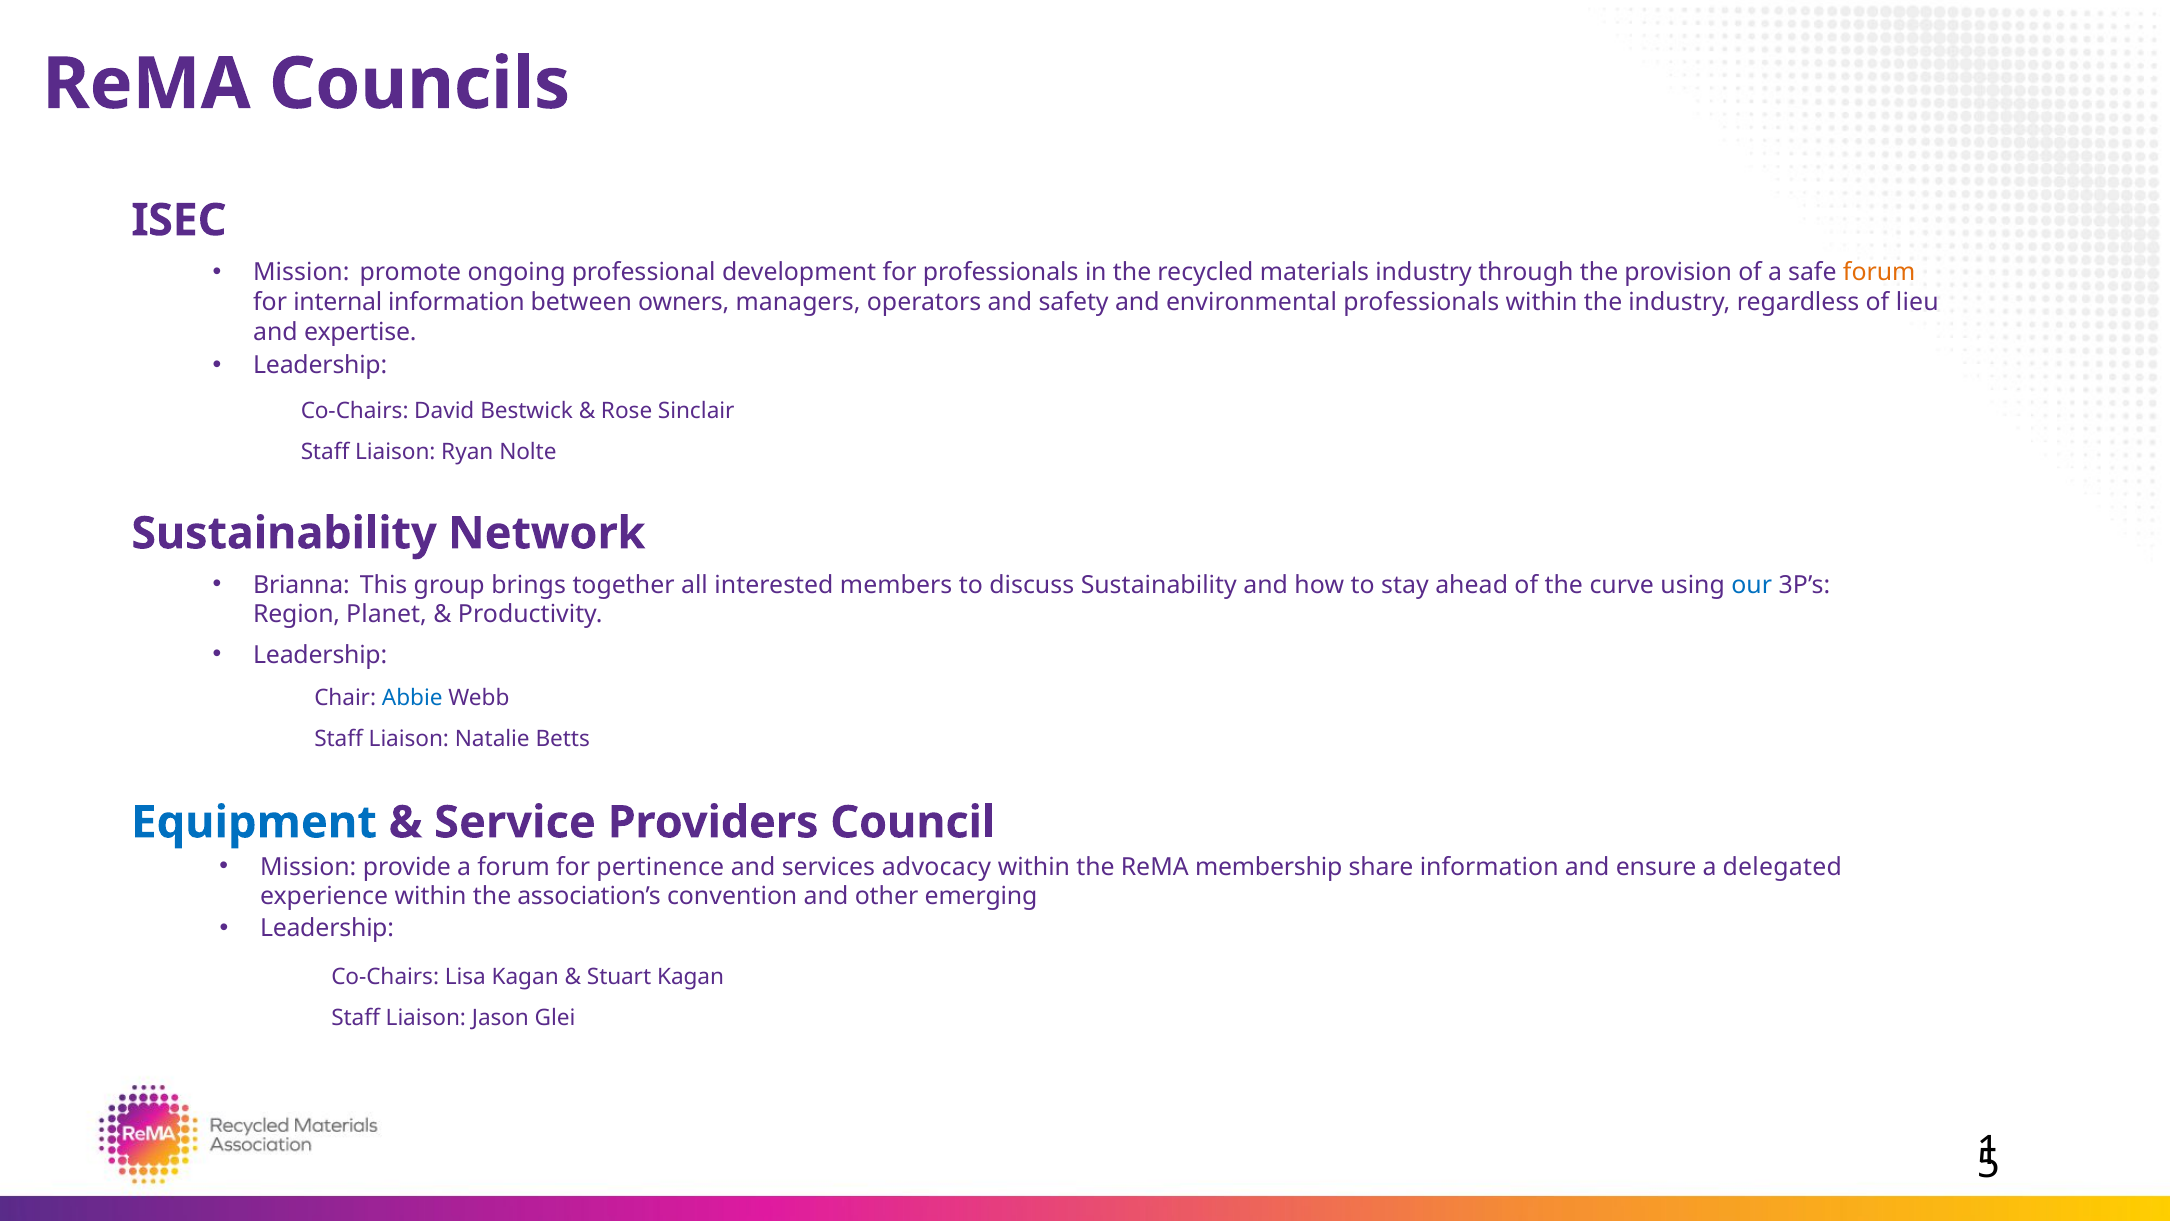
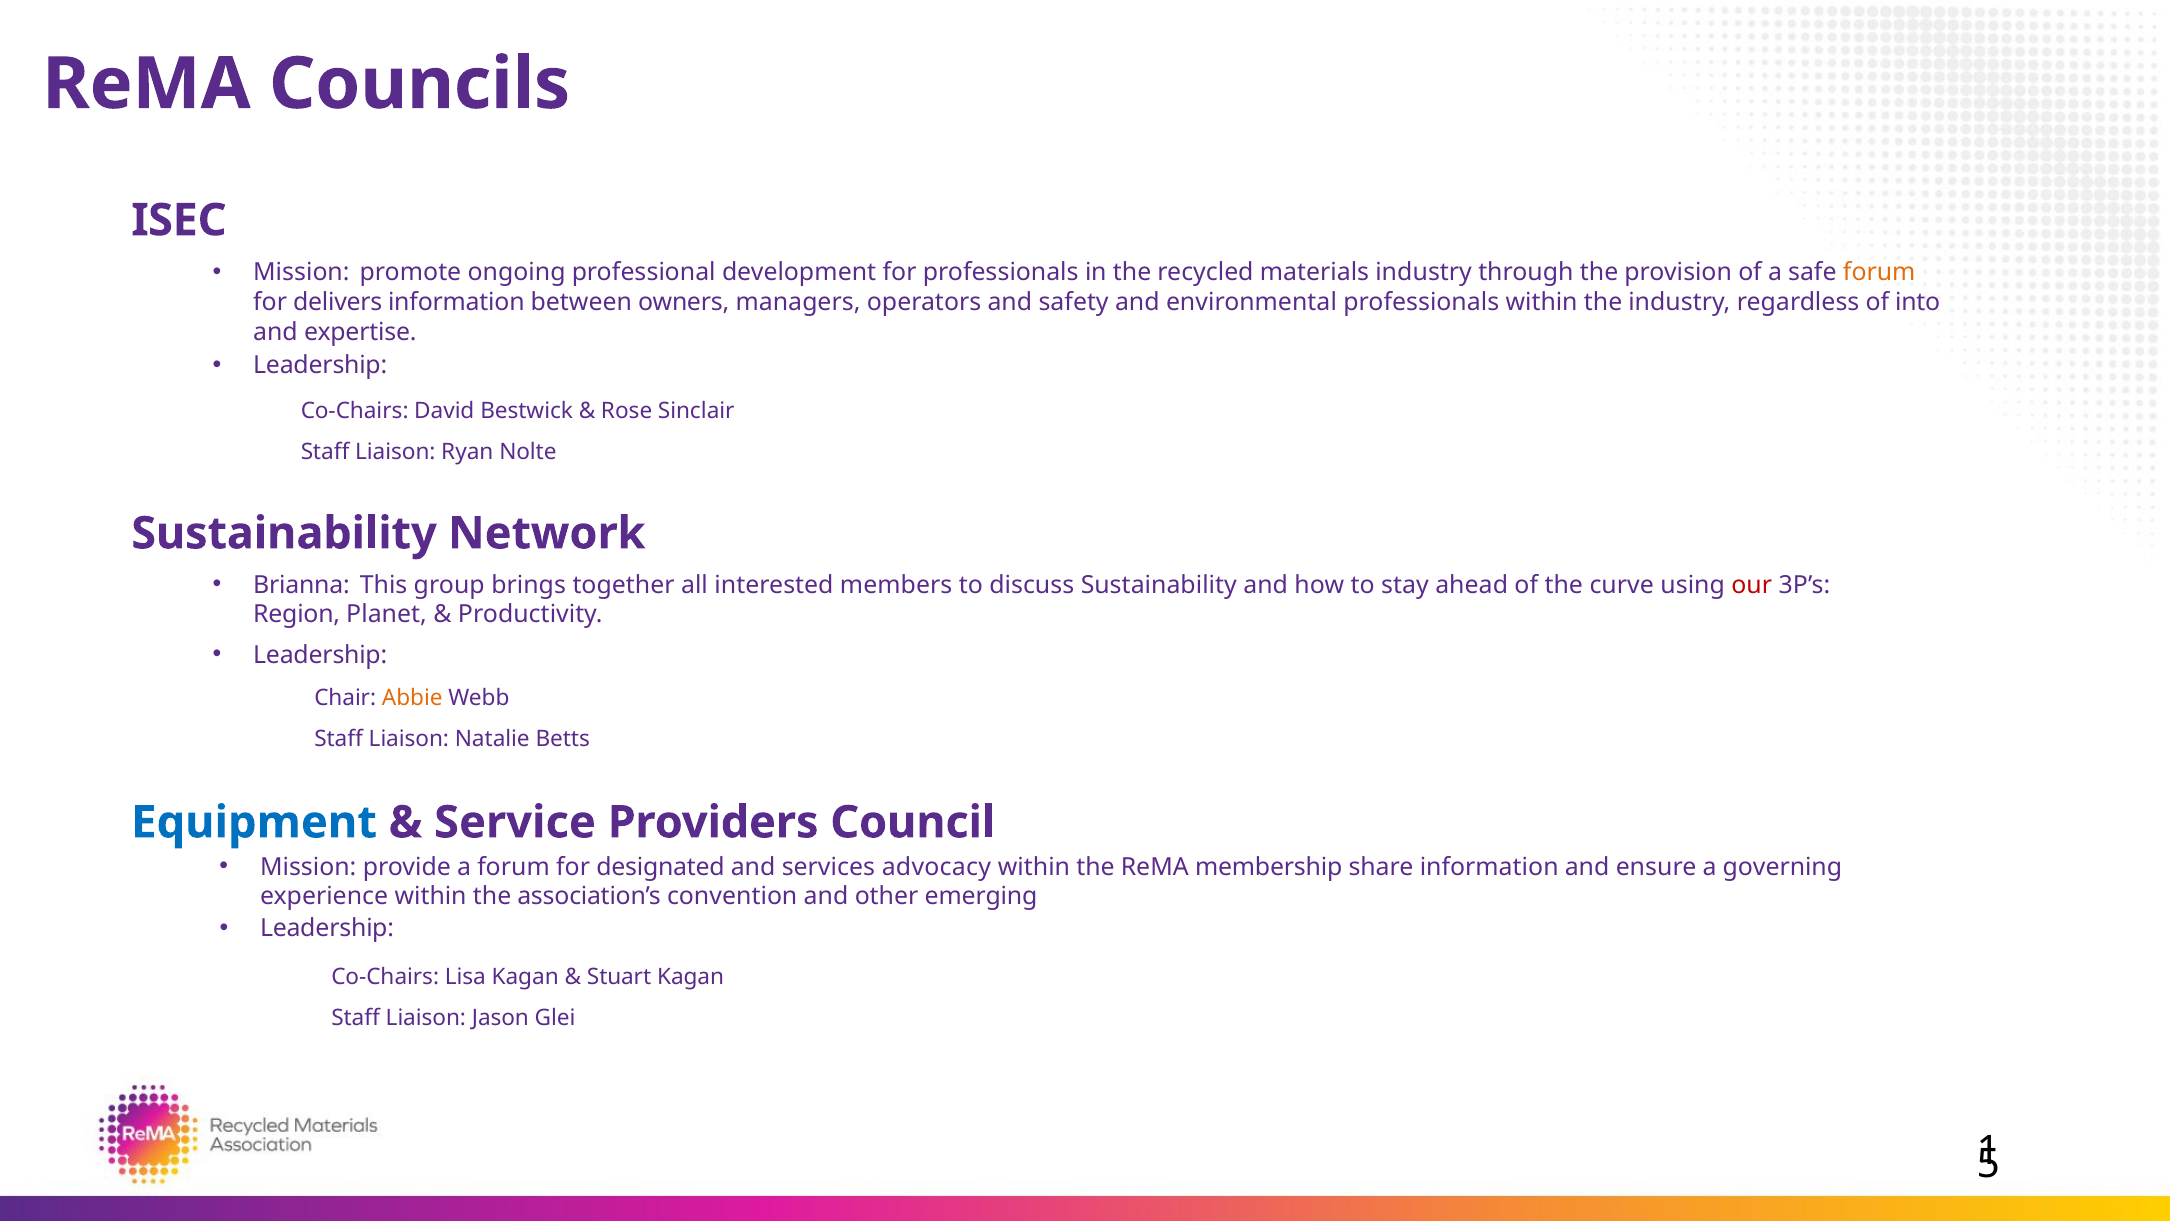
internal: internal -> delivers
lieu: lieu -> into
our colour: blue -> red
Abbie colour: blue -> orange
pertinence: pertinence -> designated
delegated: delegated -> governing
